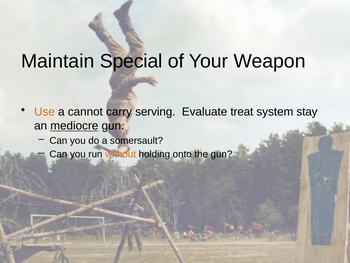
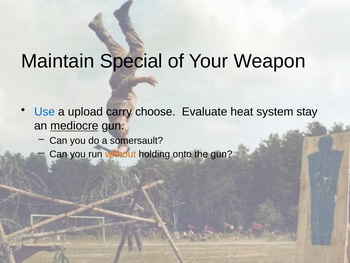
Use colour: orange -> blue
cannot: cannot -> upload
serving: serving -> choose
treat: treat -> heat
